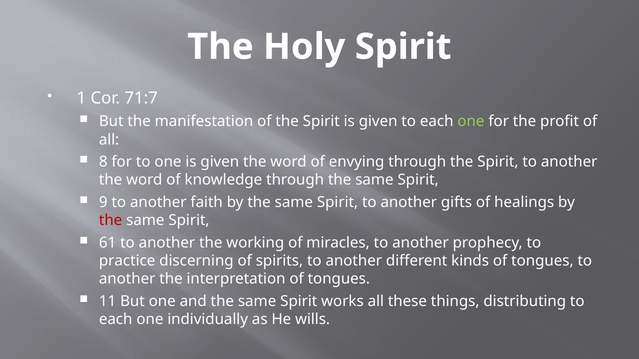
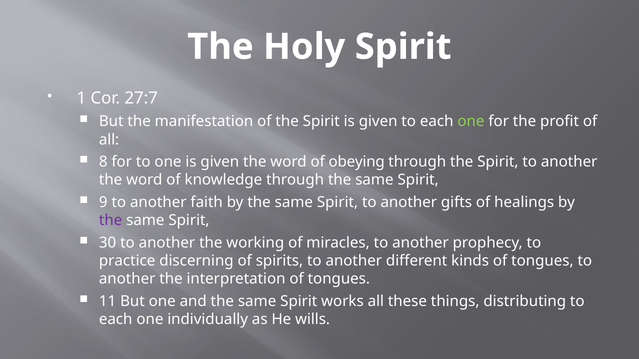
71:7: 71:7 -> 27:7
envying: envying -> obeying
the at (111, 221) colour: red -> purple
61: 61 -> 30
